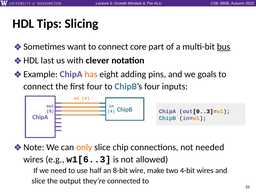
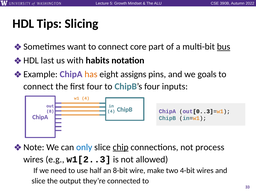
clever: clever -> habits
adding: adding -> assigns
only colour: orange -> blue
chip underline: none -> present
needed: needed -> process
w1[6..3: w1[6..3 -> w1[2..3
